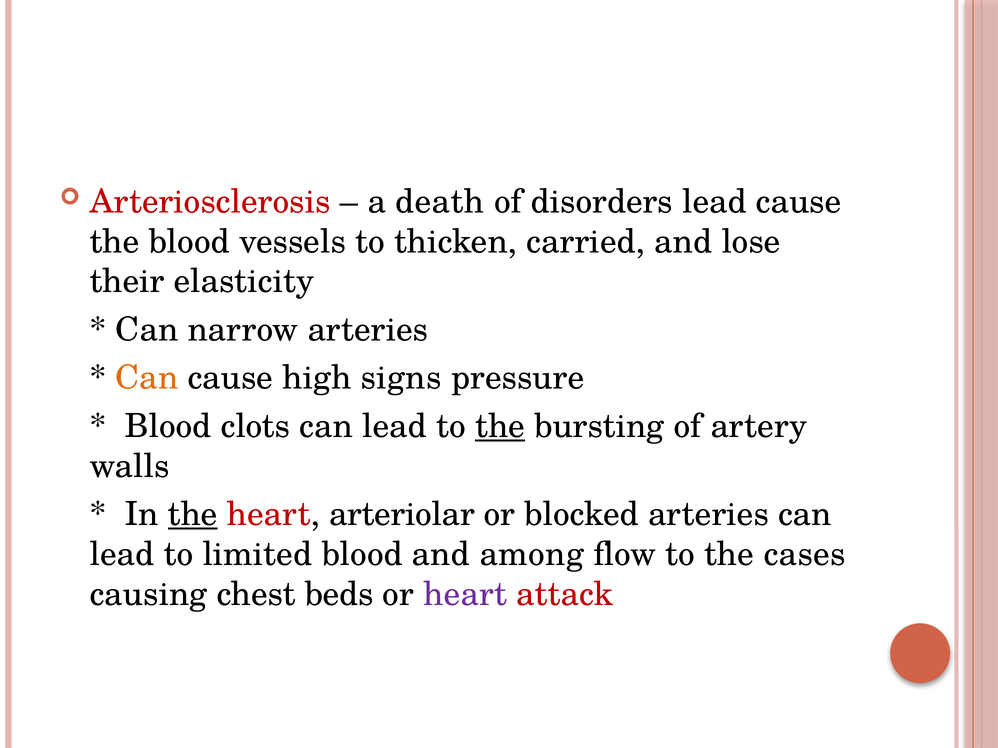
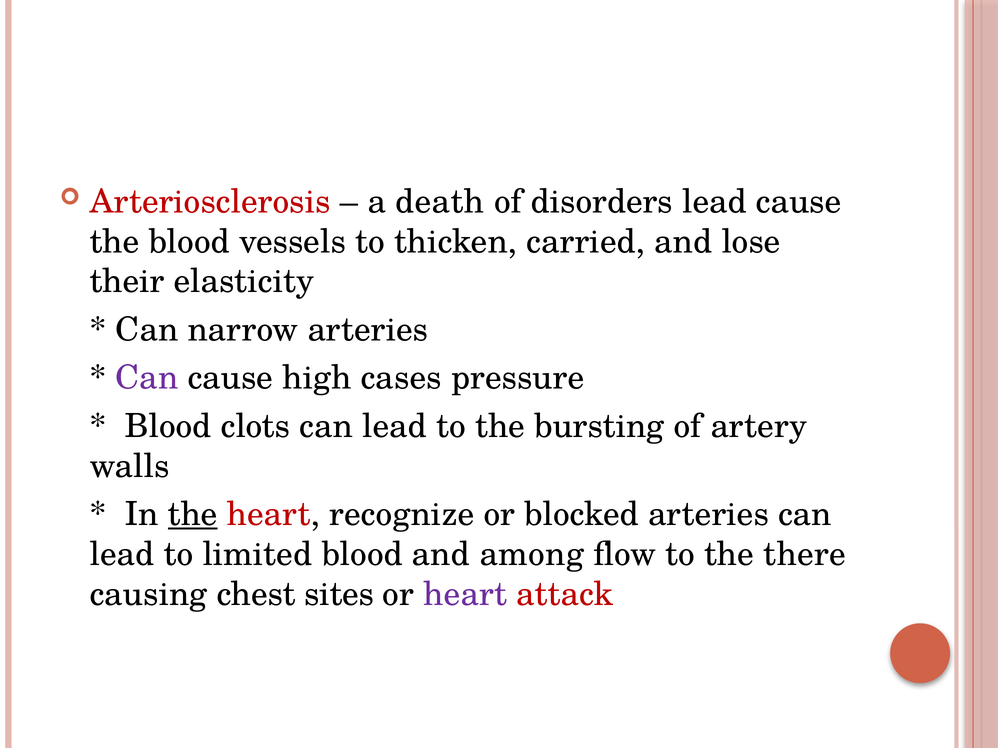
Can at (147, 378) colour: orange -> purple
signs: signs -> cases
the at (500, 426) underline: present -> none
arteriolar: arteriolar -> recognize
cases: cases -> there
beds: beds -> sites
